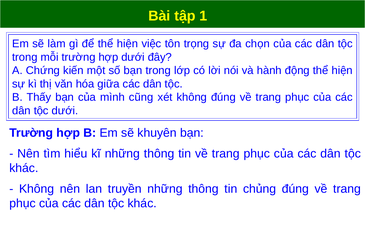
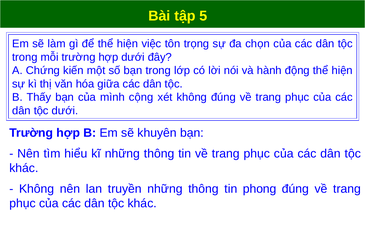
1: 1 -> 5
cũng: cũng -> cộng
chủng: chủng -> phong
